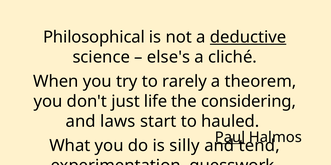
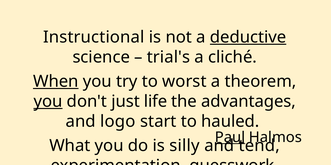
Philosophical: Philosophical -> Instructional
else's: else's -> trial's
When underline: none -> present
rarely: rarely -> worst
you at (48, 102) underline: none -> present
considering: considering -> advantages
laws: laws -> logo
